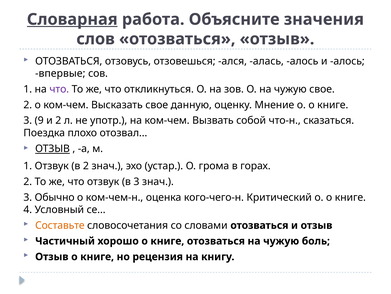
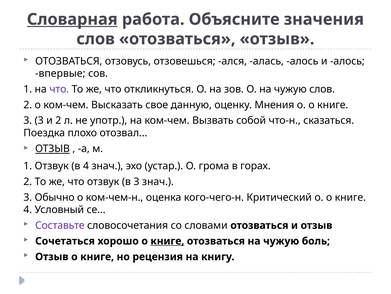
чужую свое: свое -> слов
Мнение: Мнение -> Мнения
3 9: 9 -> 3
в 2: 2 -> 4
Составьте colour: orange -> purple
Частичный: Частичный -> Сочетаться
книге at (167, 240) underline: none -> present
